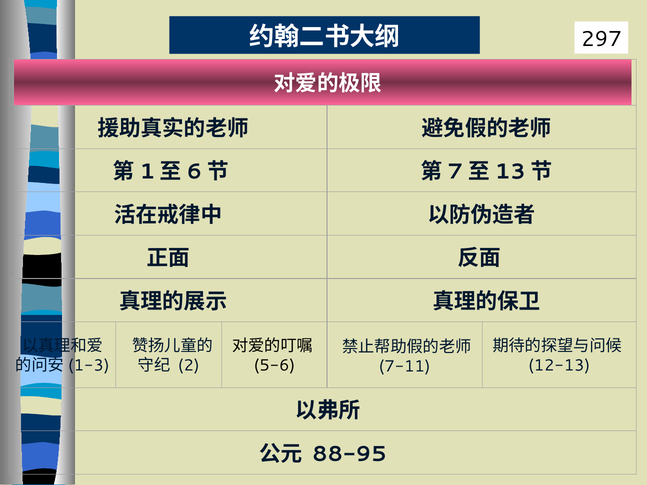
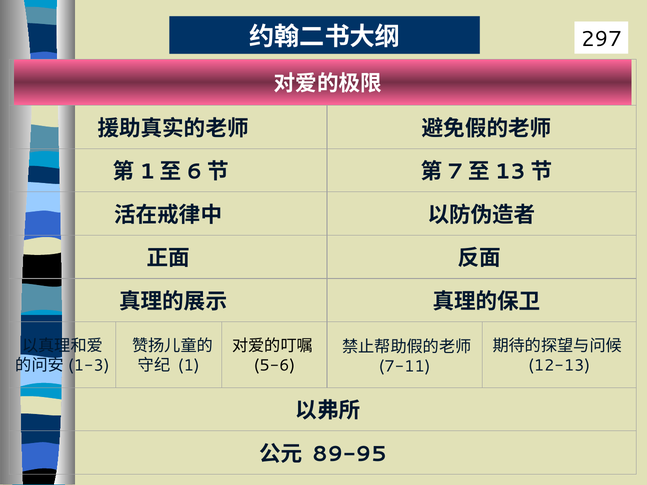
2: 2 -> 1
88-95: 88-95 -> 89-95
